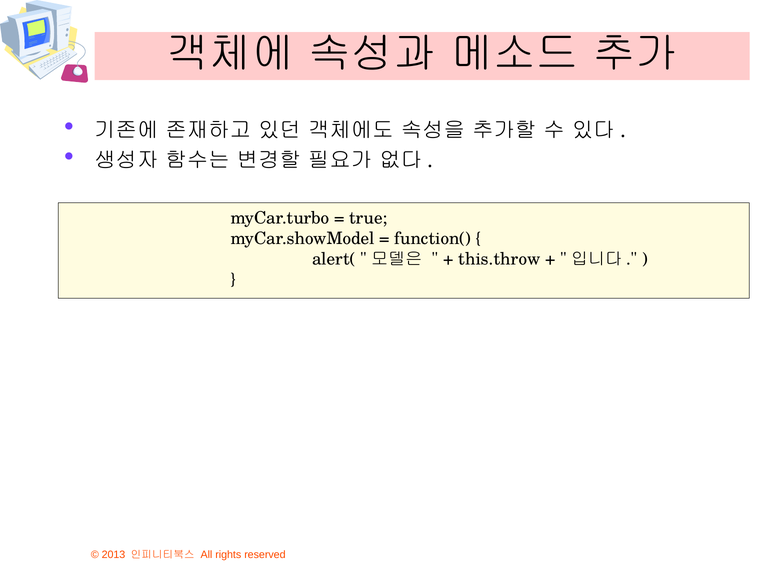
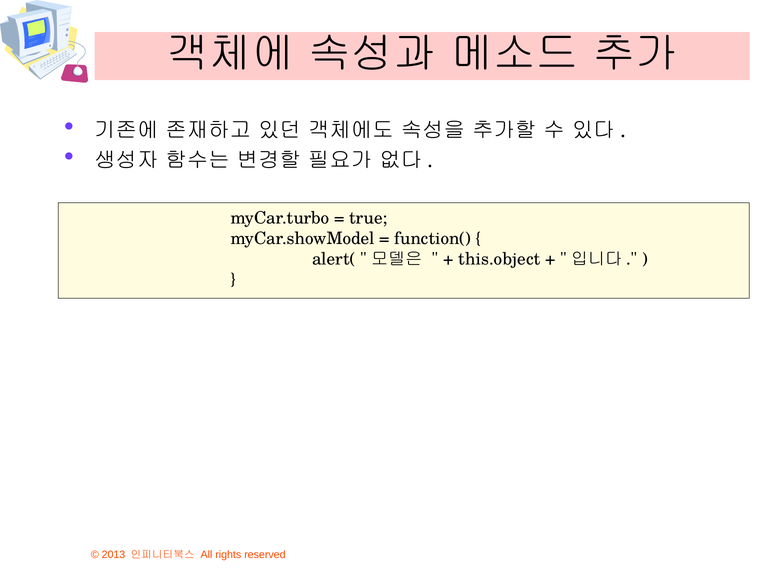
this.throw: this.throw -> this.object
